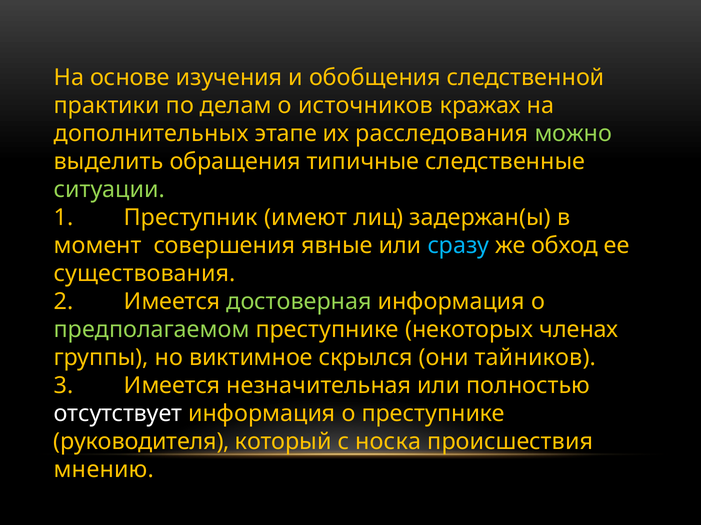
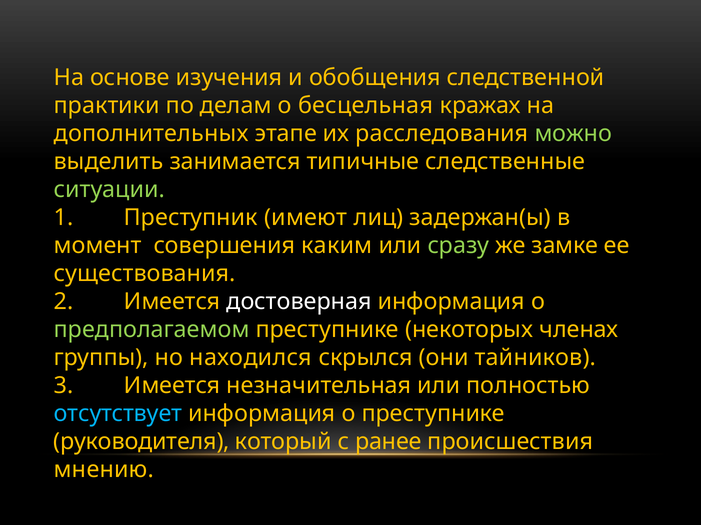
источников: источников -> бесцельная
обращения: обращения -> занимается
явные: явные -> каким
сразу colour: light blue -> light green
обход: обход -> замке
достоверная colour: light green -> white
виктимное: виктимное -> находился
отсутствует colour: white -> light blue
носка: носка -> ранее
